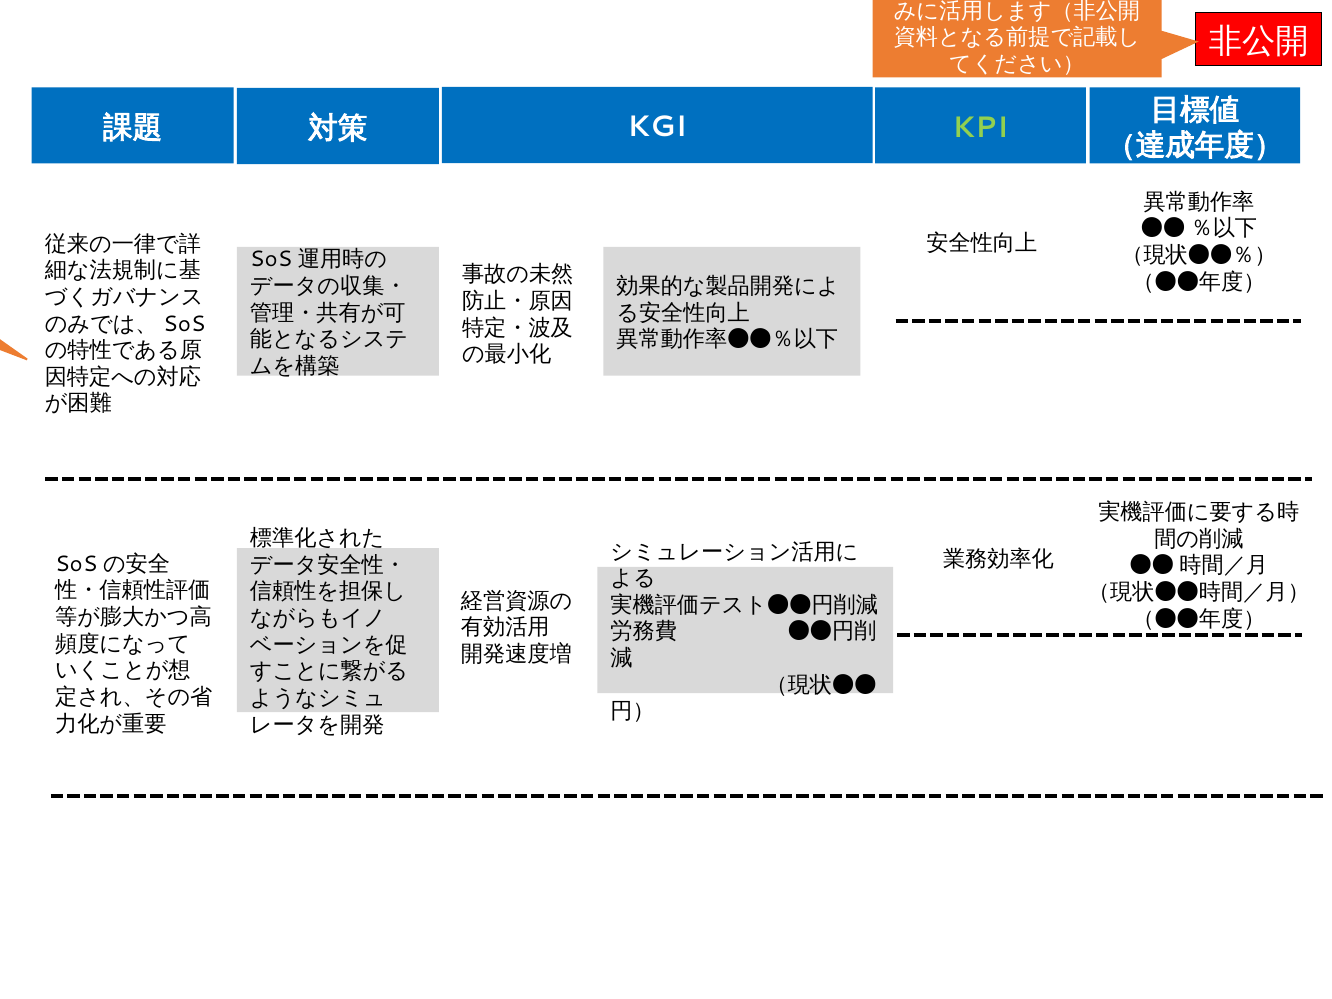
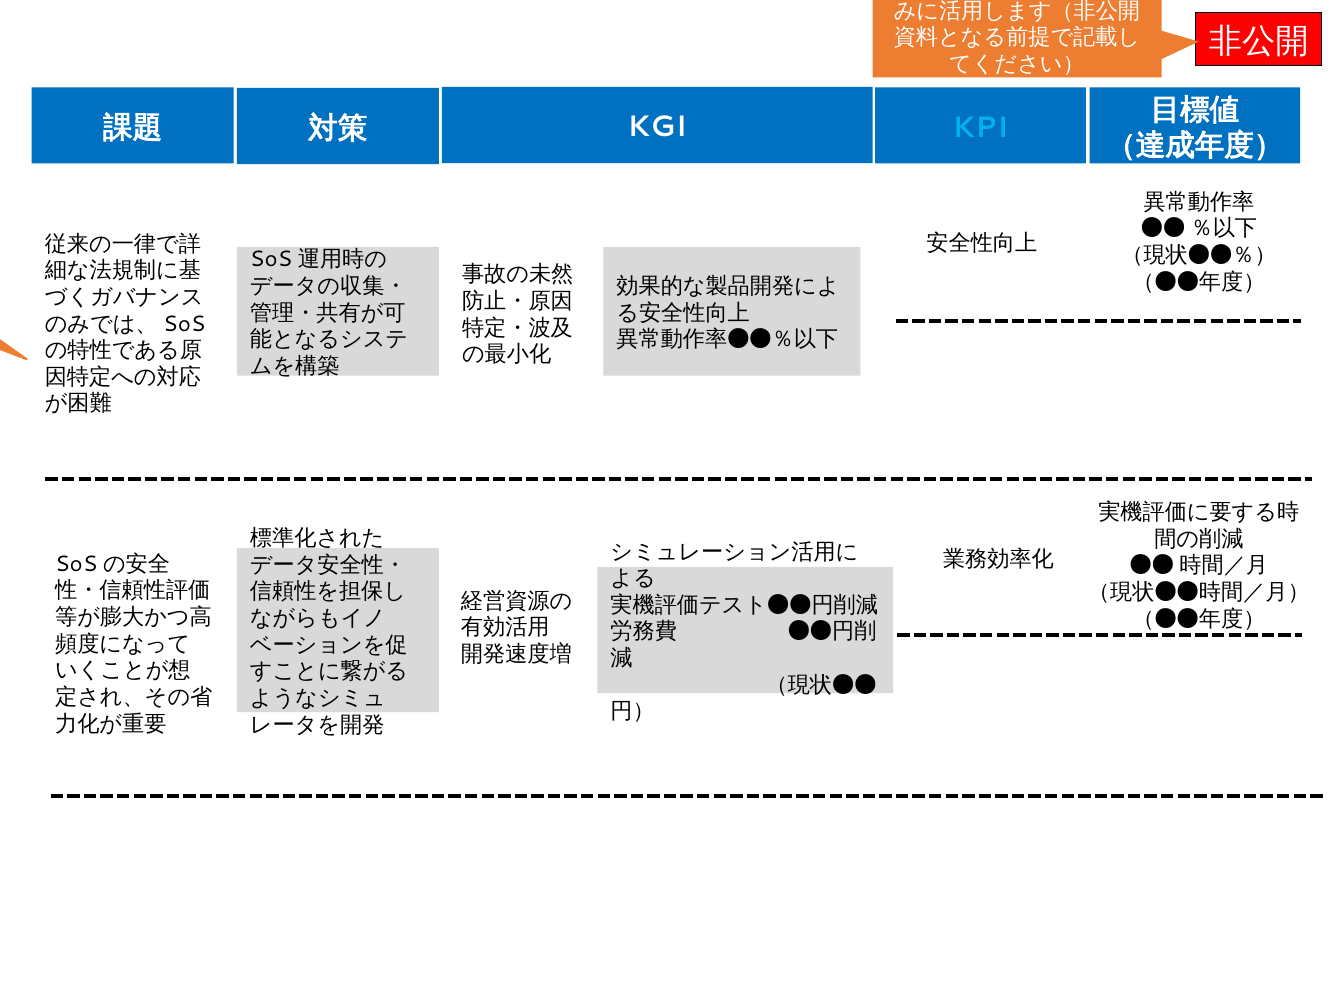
KPI colour: light green -> light blue
